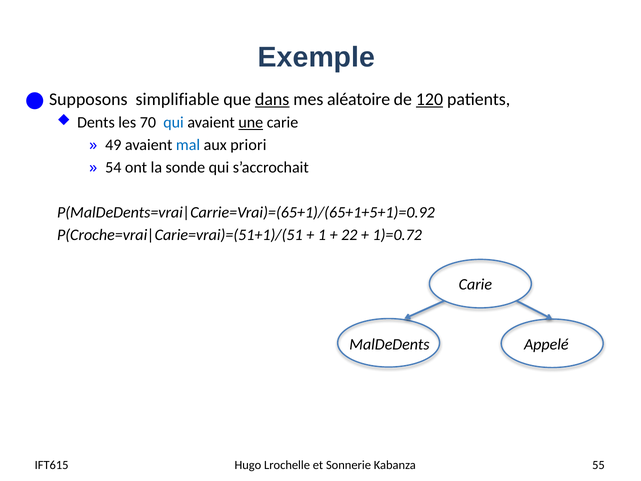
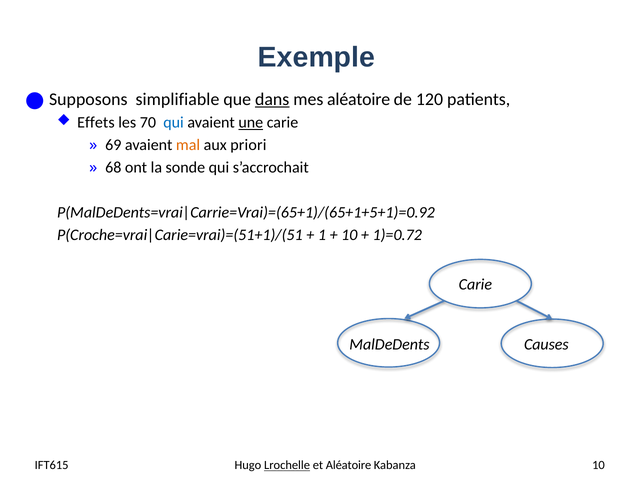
120 underline: present -> none
Dents: Dents -> Effets
49: 49 -> 69
mal colour: blue -> orange
54: 54 -> 68
22 at (349, 235): 22 -> 10
Appelé: Appelé -> Causes
Lrochelle underline: none -> present
et Sonnerie: Sonnerie -> Aléatoire
Kabanza 55: 55 -> 10
